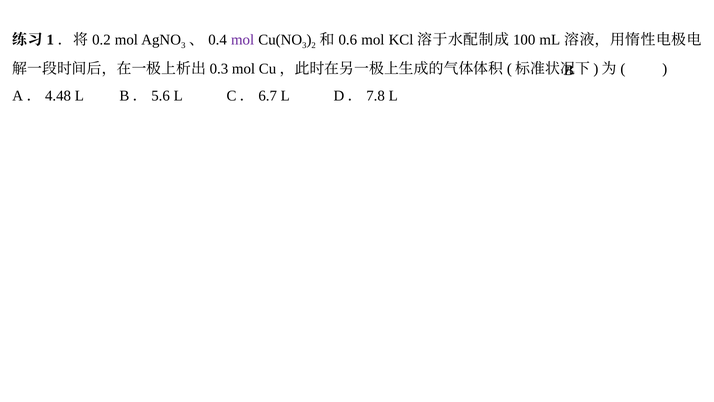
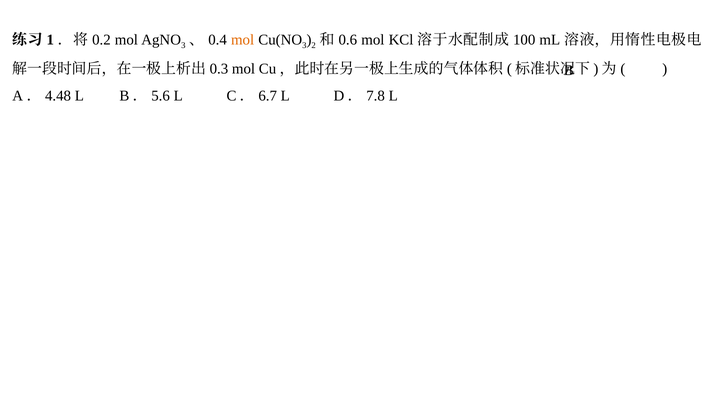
mol at (243, 40) colour: purple -> orange
